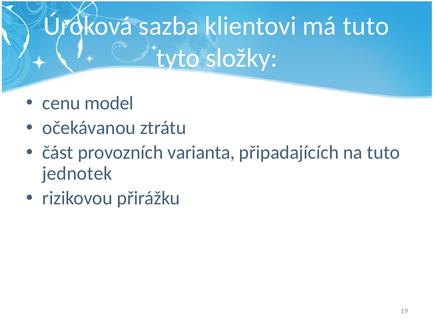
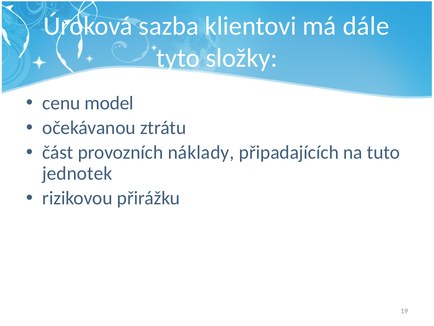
má tuto: tuto -> dále
varianta: varianta -> náklady
